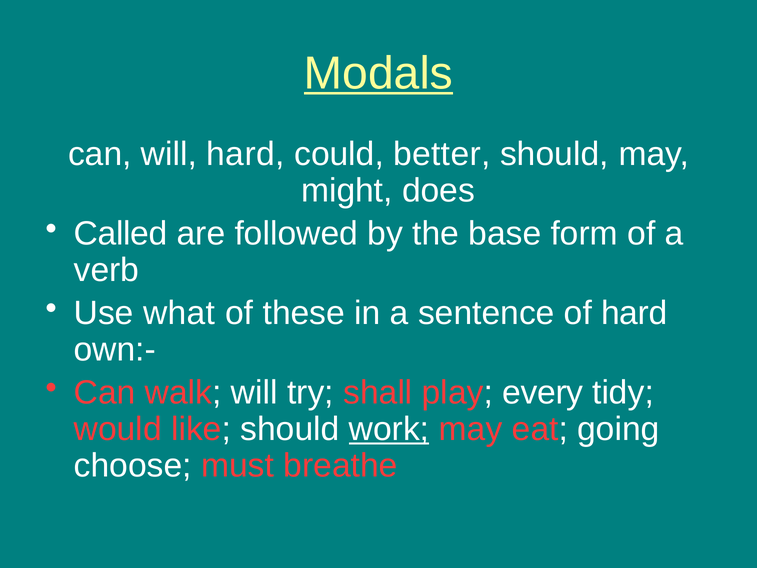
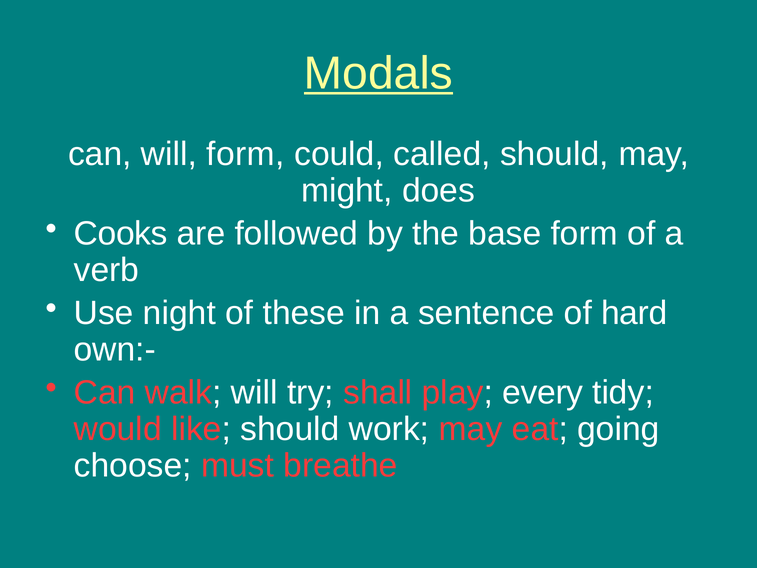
will hard: hard -> form
better: better -> called
Called: Called -> Cooks
what: what -> night
work underline: present -> none
